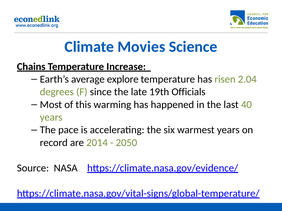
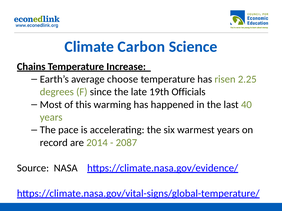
Movies: Movies -> Carbon
explore: explore -> choose
2.04: 2.04 -> 2.25
2050: 2050 -> 2087
